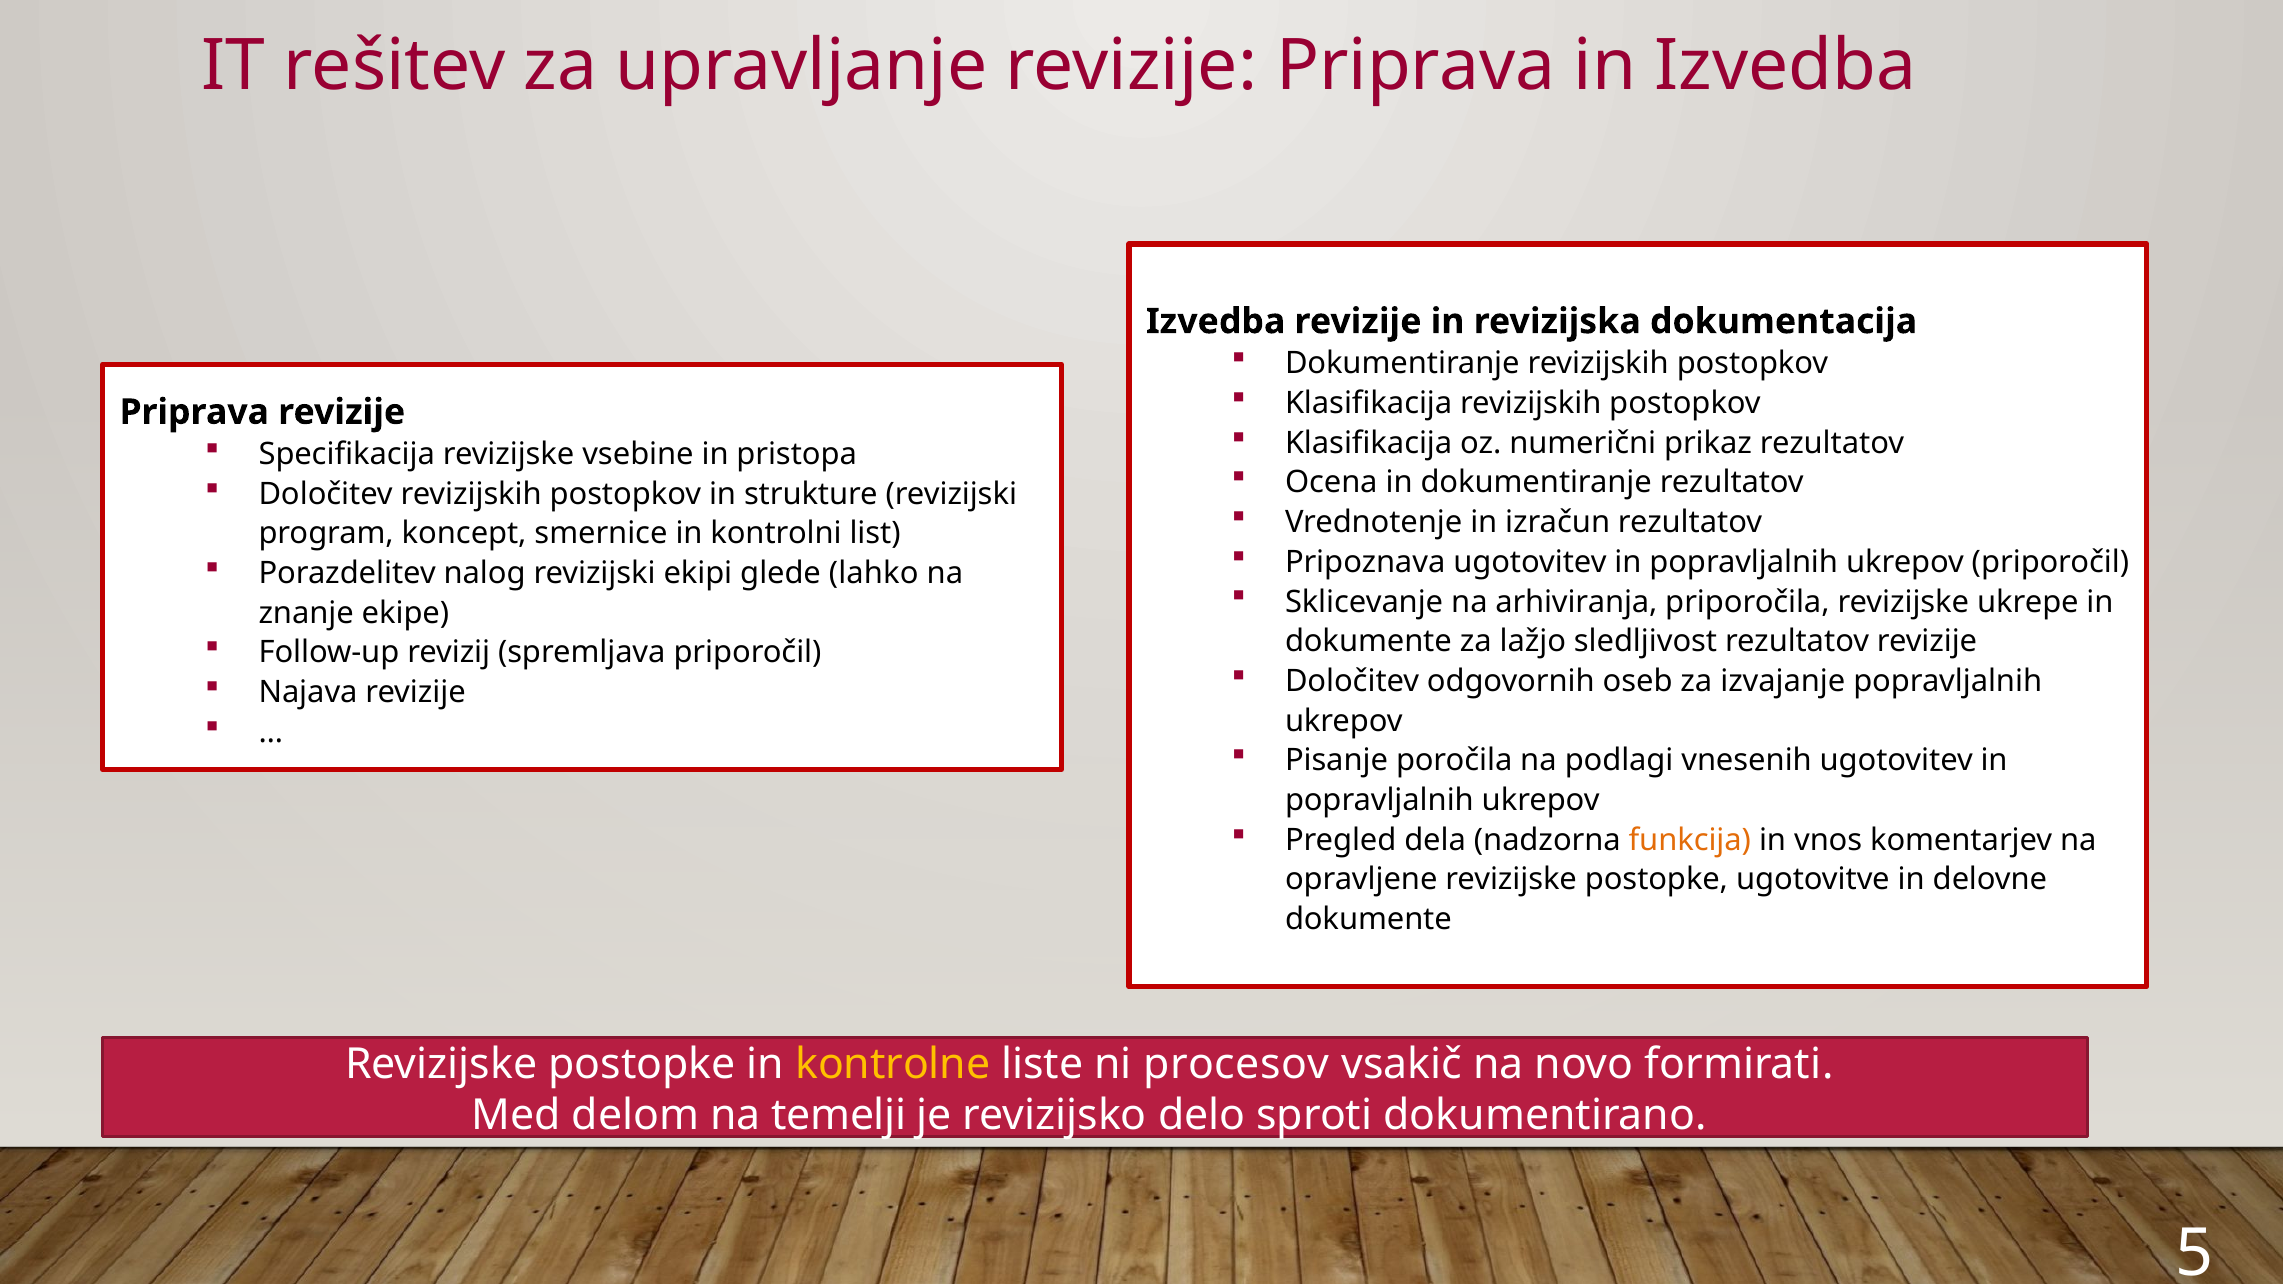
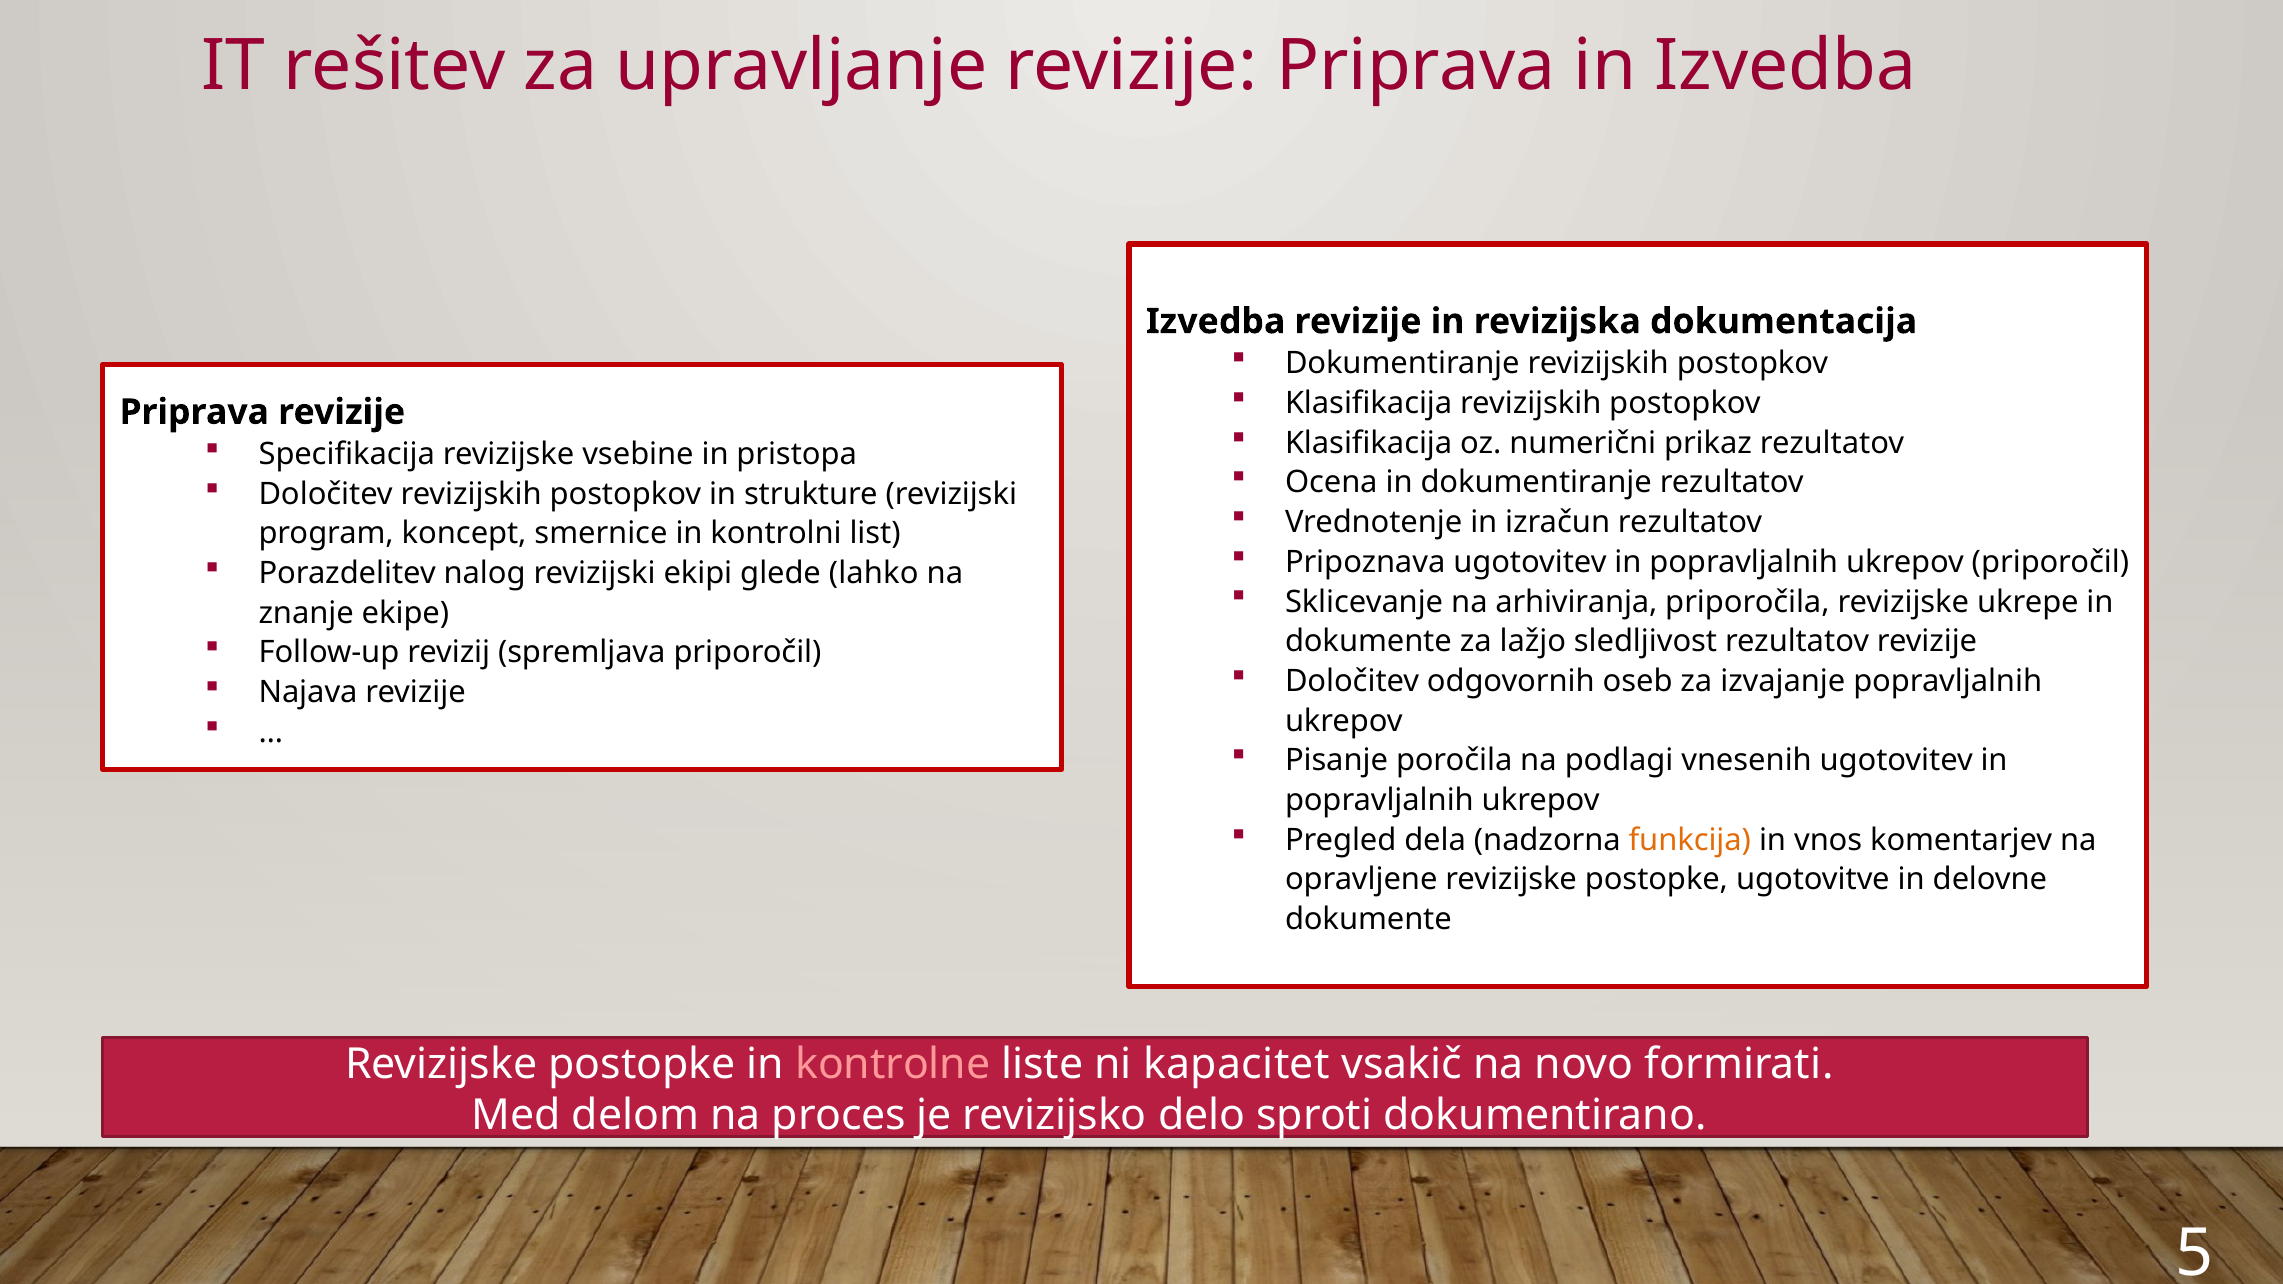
kontrolne colour: yellow -> pink
procesov: procesov -> kapacitet
temelji: temelji -> proces
